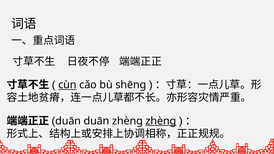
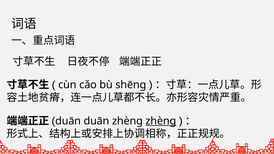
cùn underline: present -> none
